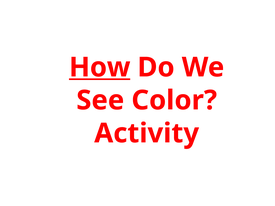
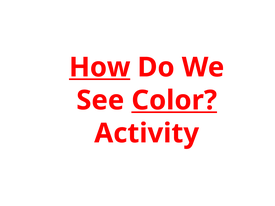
Color underline: none -> present
